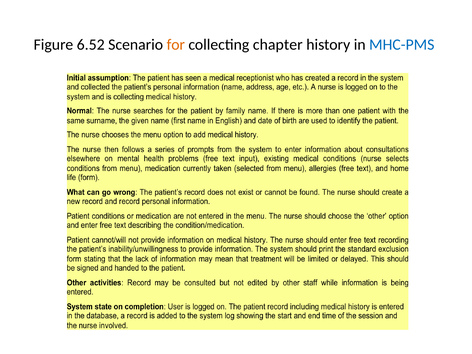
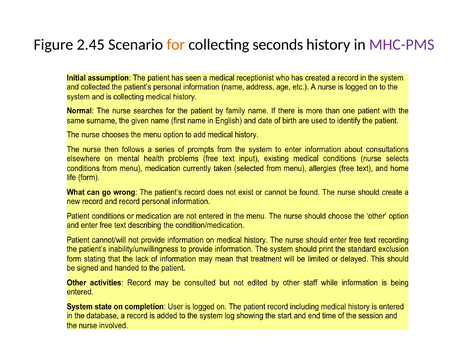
6.52: 6.52 -> 2.45
chapter: chapter -> seconds
MHC-PMS colour: blue -> purple
